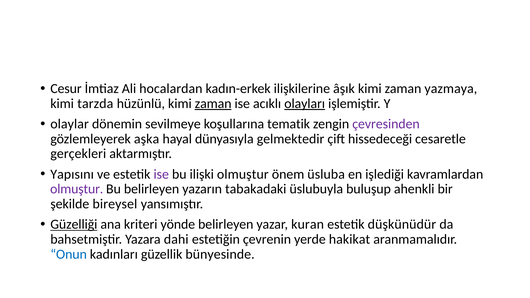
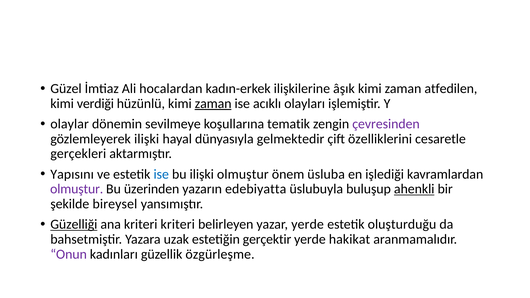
Cesur: Cesur -> Güzel
yazmaya: yazmaya -> atfedilen
tarzda: tarzda -> verdiği
olayları underline: present -> none
gözlemleyerek aşka: aşka -> ilişki
hissedeceği: hissedeceği -> özelliklerini
ise at (161, 174) colour: purple -> blue
Bu belirleyen: belirleyen -> üzerinden
tabakadaki: tabakadaki -> edebiyatta
ahenkli underline: none -> present
kriteri yönde: yönde -> kriteri
yazar kuran: kuran -> yerde
düşkünüdür: düşkünüdür -> oluşturduğu
dahi: dahi -> uzak
çevrenin: çevrenin -> gerçektir
Onun colour: blue -> purple
bünyesinde: bünyesinde -> özgürleşme
